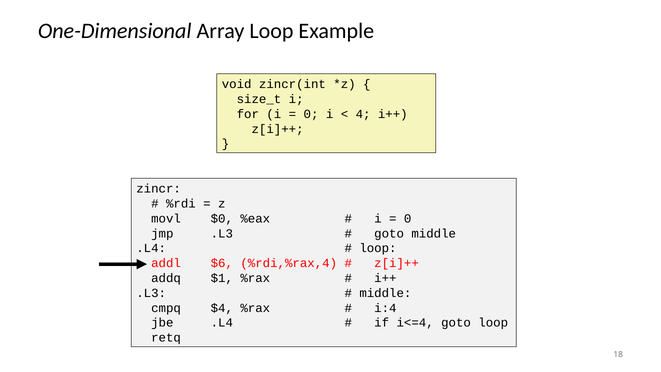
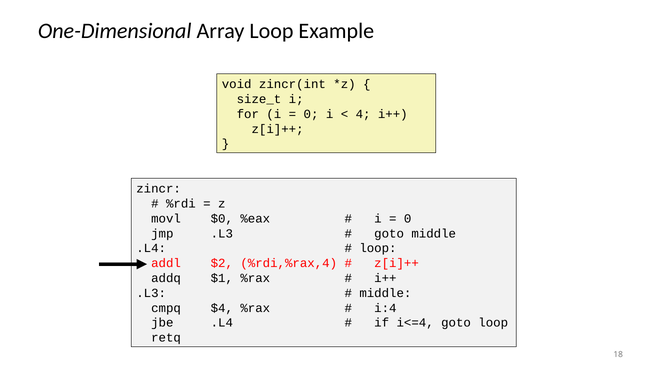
$6: $6 -> $2
